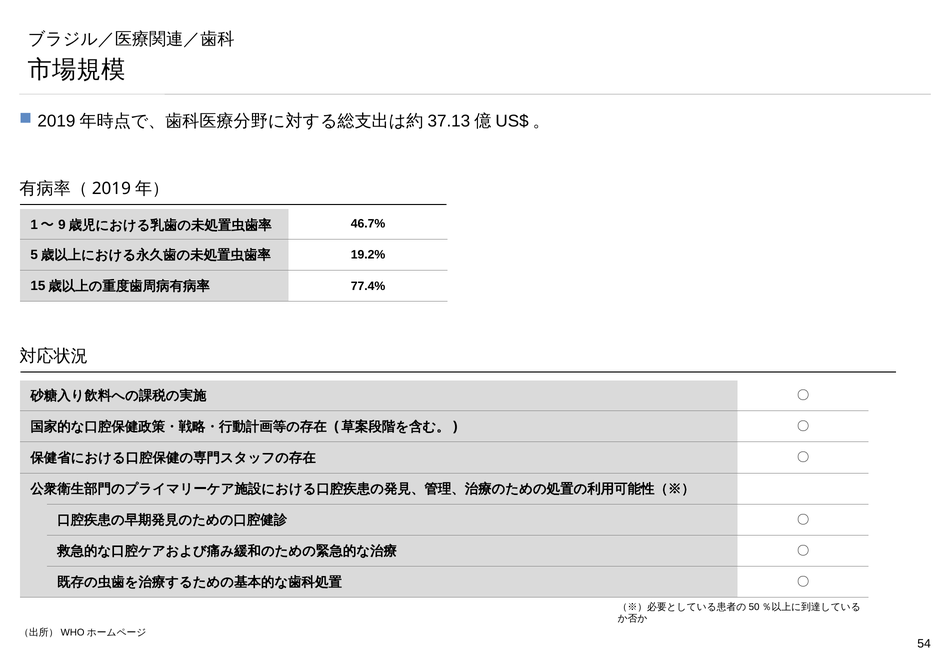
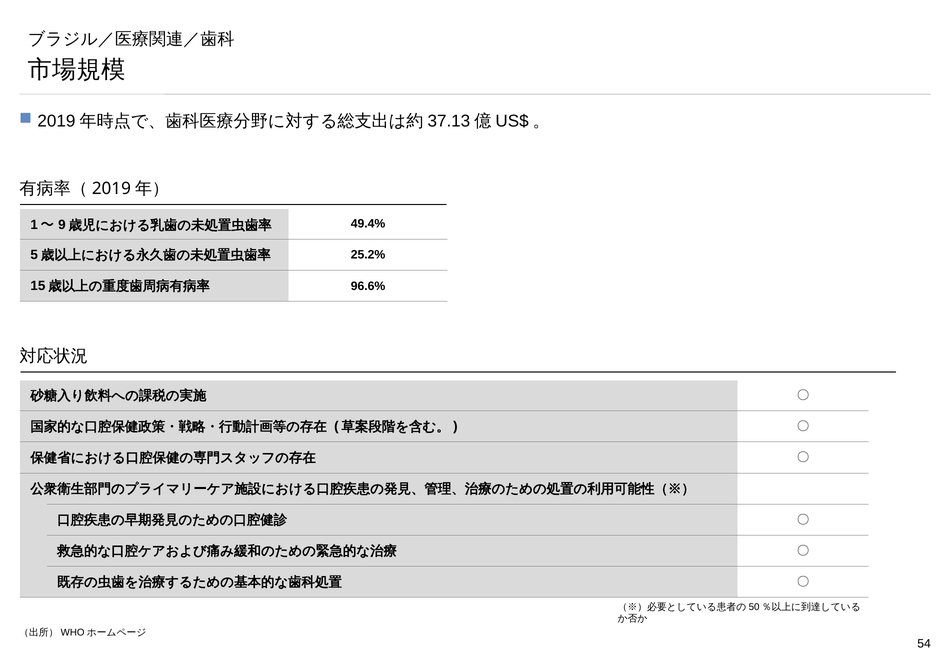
46.7%: 46.7% -> 49.4%
19.2%: 19.2% -> 25.2%
77.4%: 77.4% -> 96.6%
